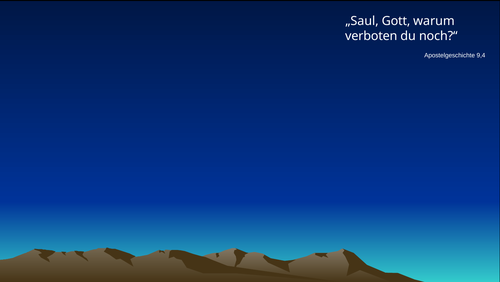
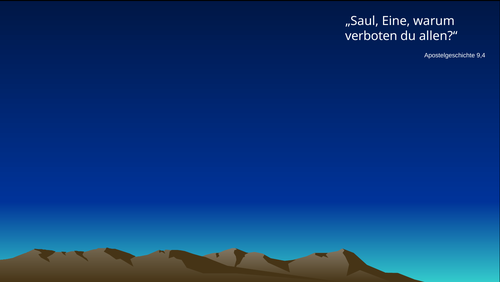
Gott: Gott -> Eine
noch?“: noch?“ -> allen?“
